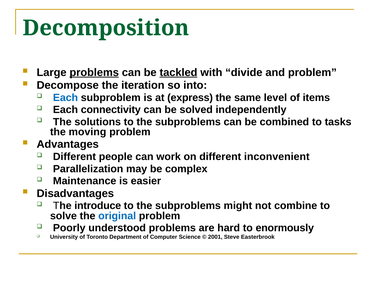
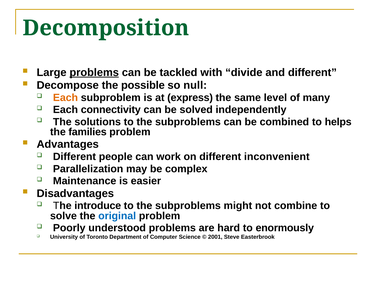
tackled underline: present -> none
and problem: problem -> different
iteration: iteration -> possible
into: into -> null
Each at (65, 98) colour: blue -> orange
items: items -> many
tasks: tasks -> helps
moving: moving -> families
